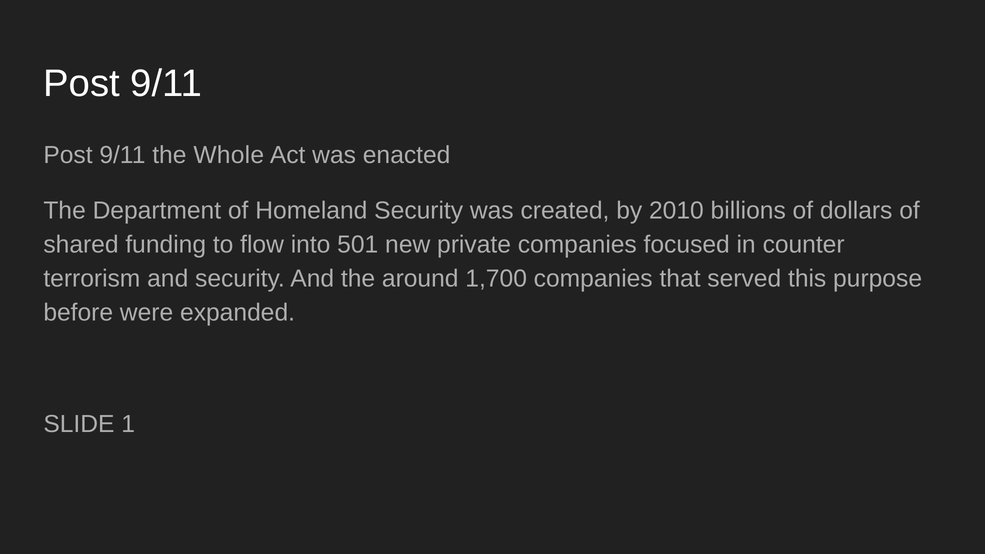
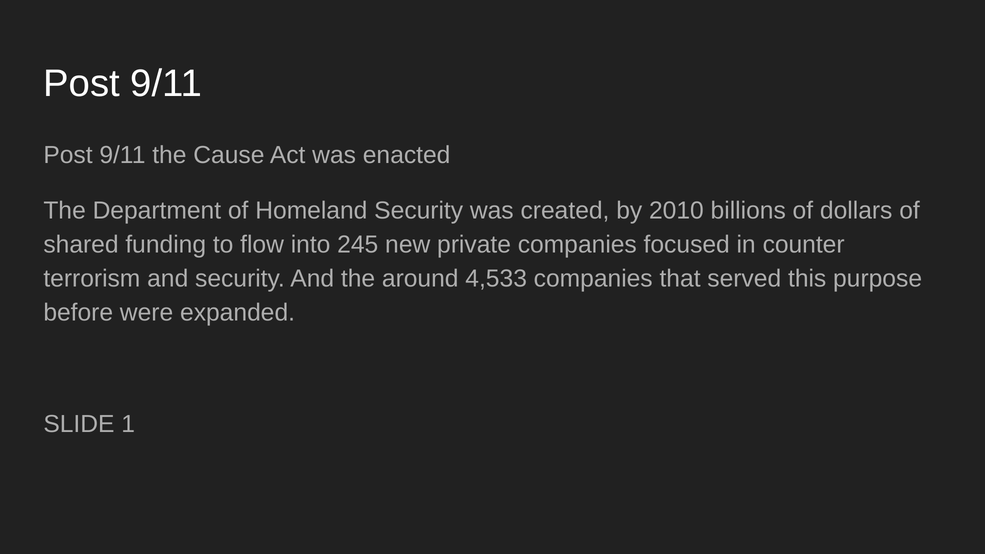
Whole: Whole -> Cause
501: 501 -> 245
1,700: 1,700 -> 4,533
